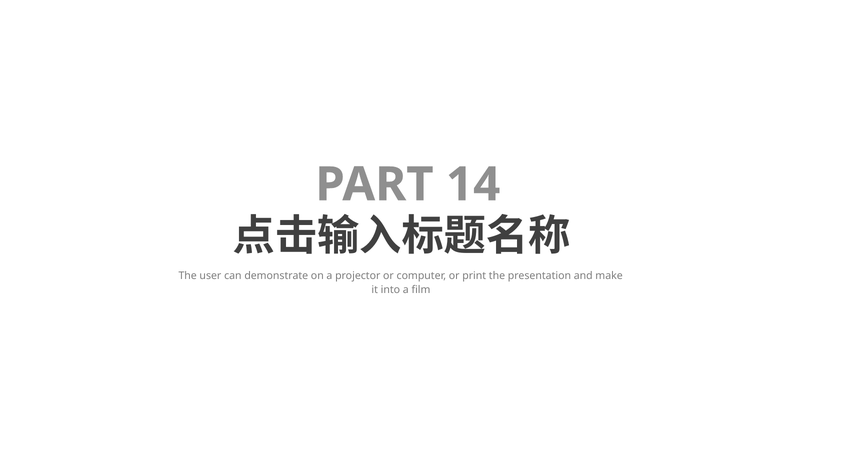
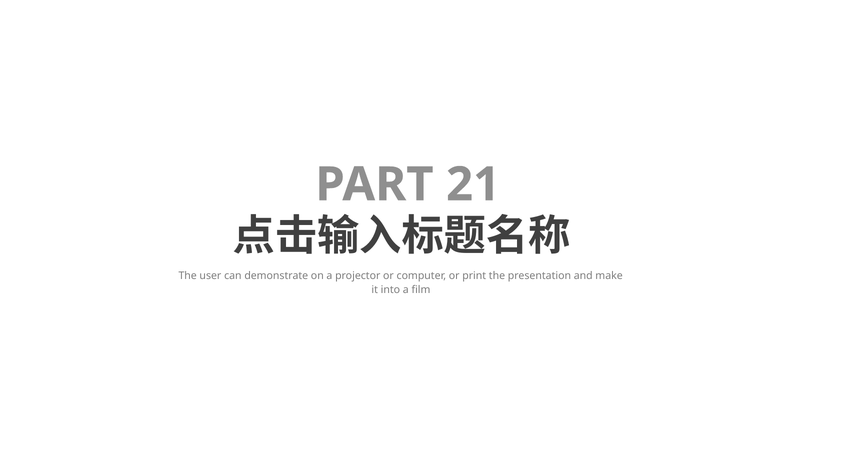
14: 14 -> 21
